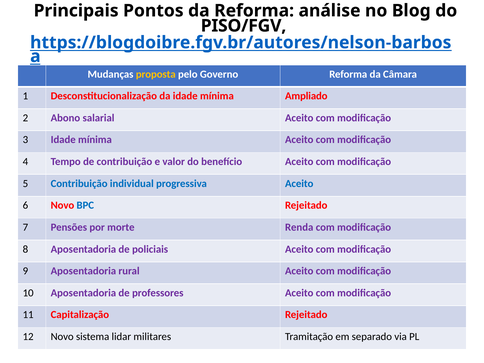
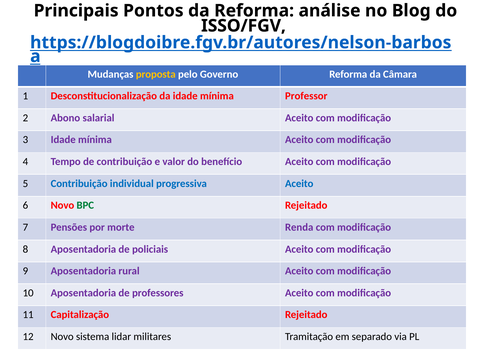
PISO/FGV: PISO/FGV -> ISSO/FGV
Ampliado: Ampliado -> Professor
BPC colour: blue -> green
